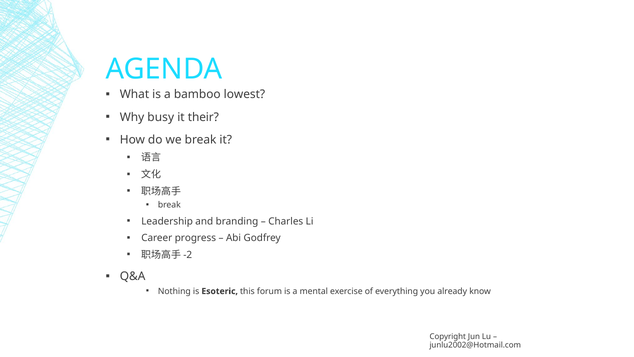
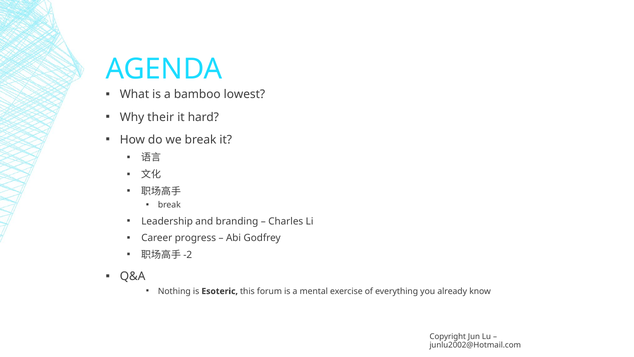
busy: busy -> their
their: their -> hard
